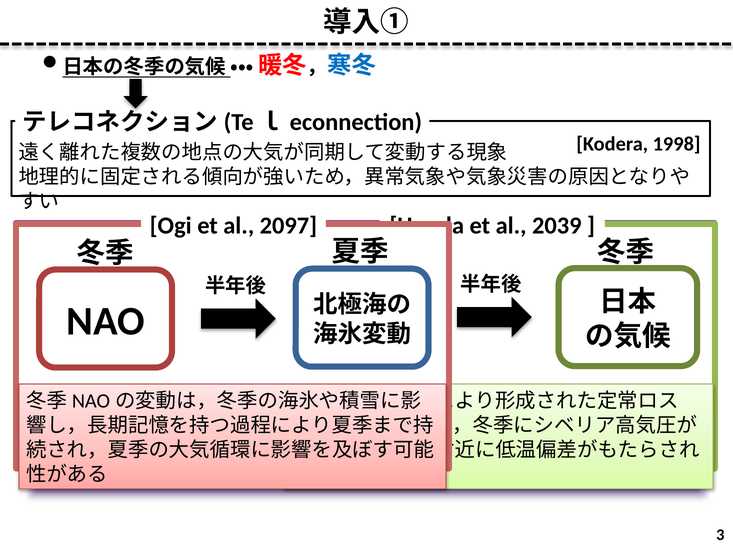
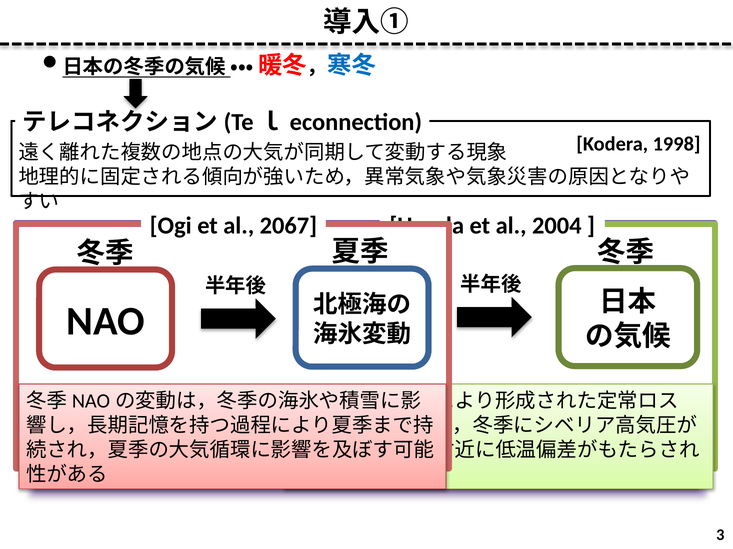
2097: 2097 -> 2067
2039: 2039 -> 2004
